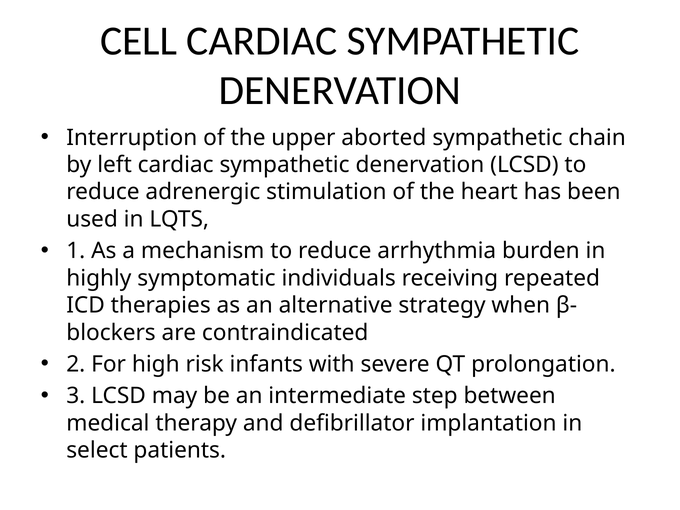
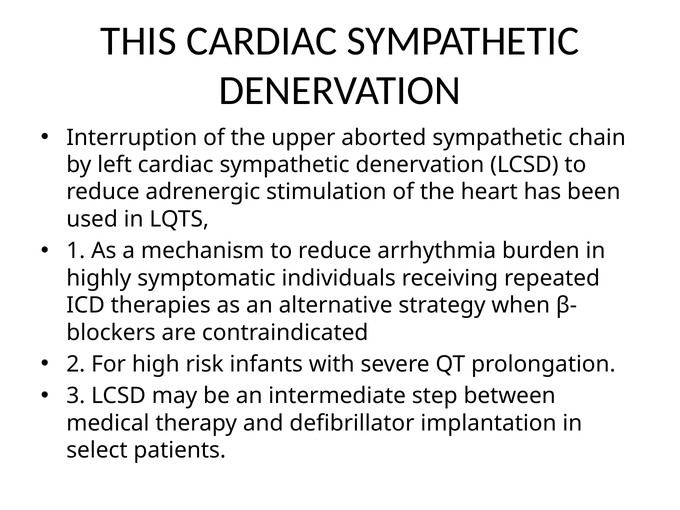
CELL: CELL -> THIS
